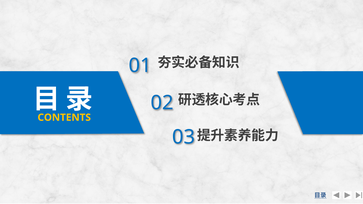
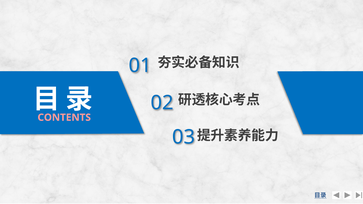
CONTENTS colour: yellow -> pink
